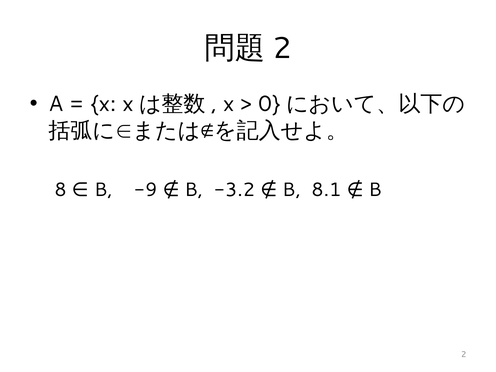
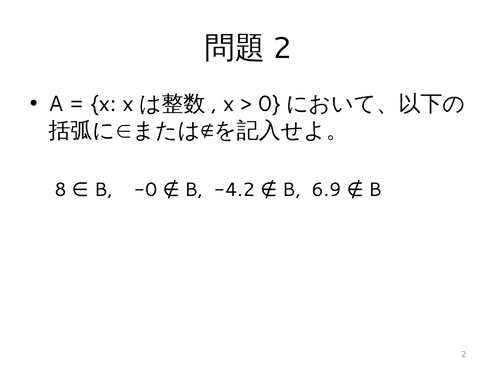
-9: -9 -> -0
-3.2: -3.2 -> -4.2
8.1: 8.1 -> 6.9
